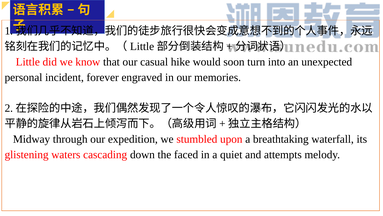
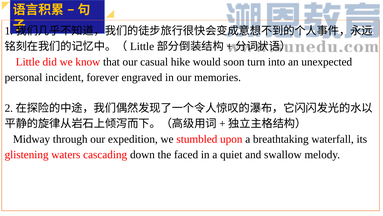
attempts: attempts -> swallow
